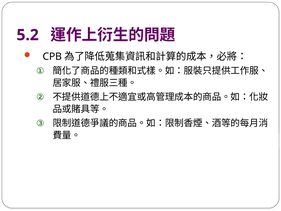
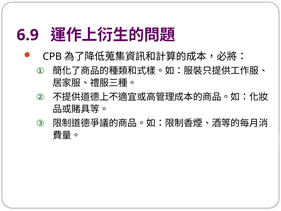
5.2: 5.2 -> 6.9
